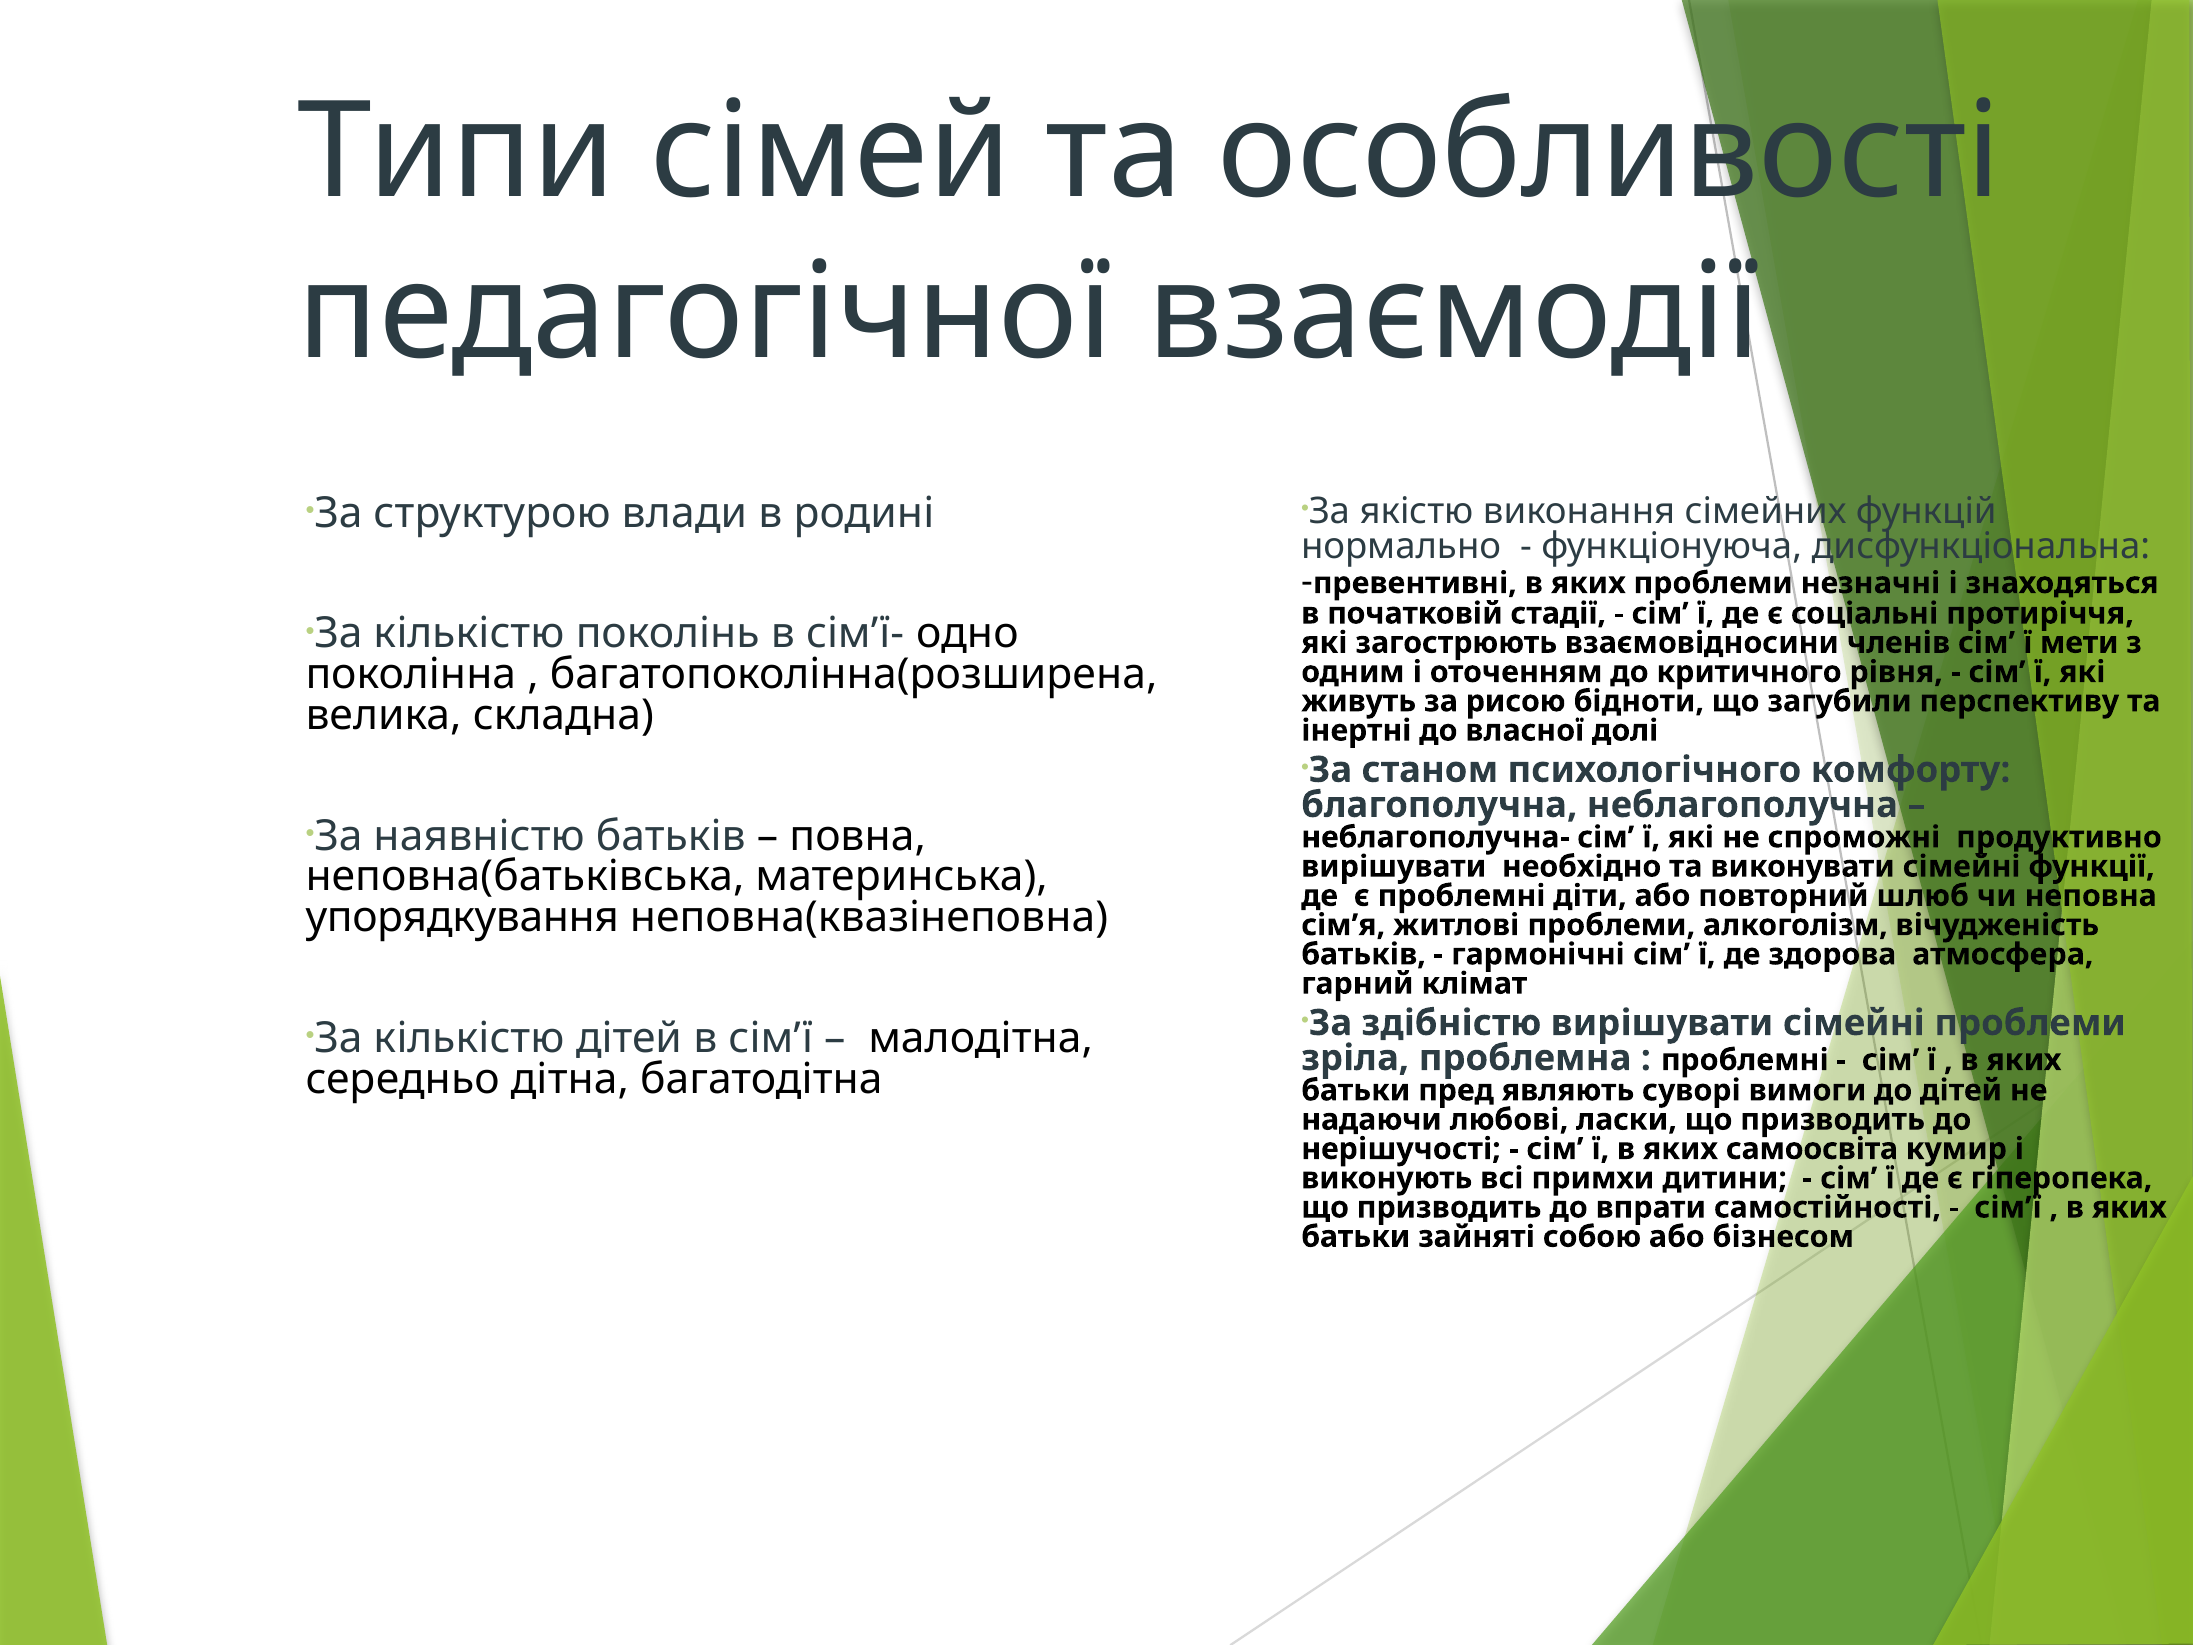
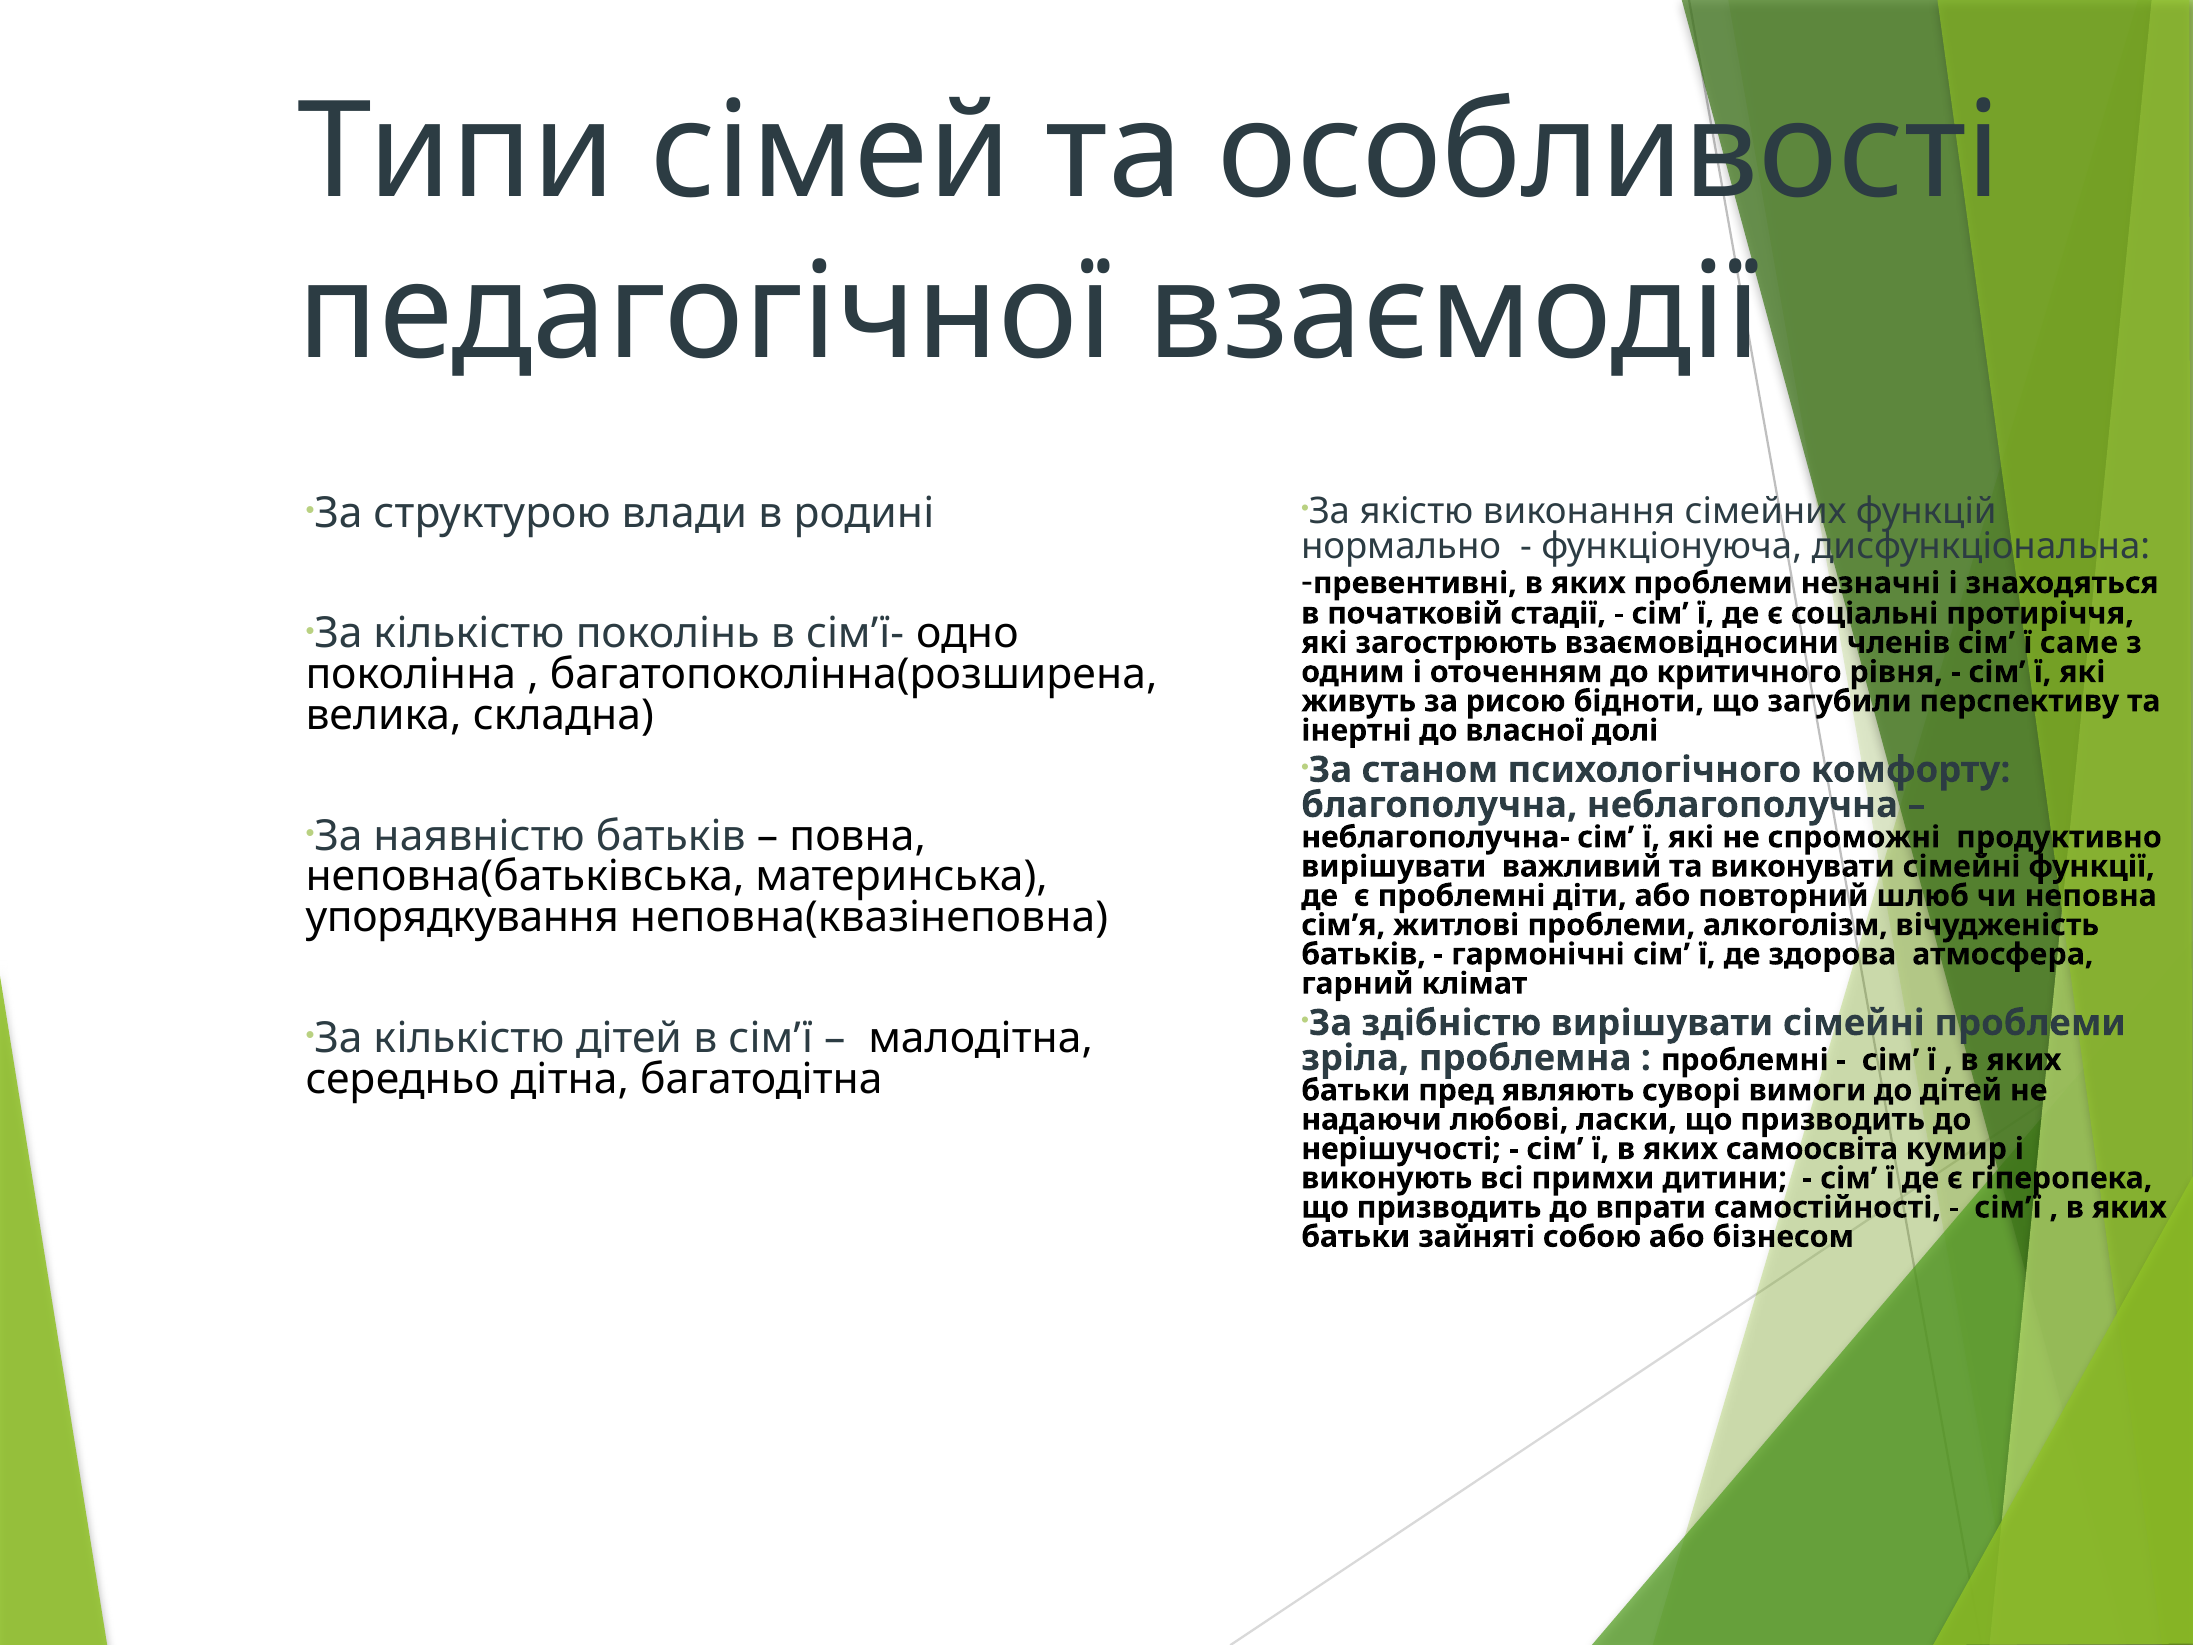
мети: мети -> саме
необхідно: необхідно -> важливий
